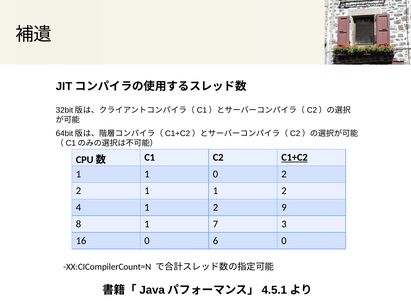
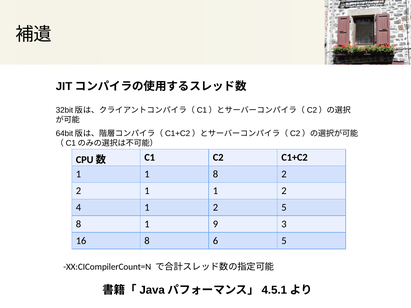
C1+C2 underline: present -> none
1 0: 0 -> 8
2 9: 9 -> 5
7: 7 -> 9
16 0: 0 -> 8
6 0: 0 -> 5
